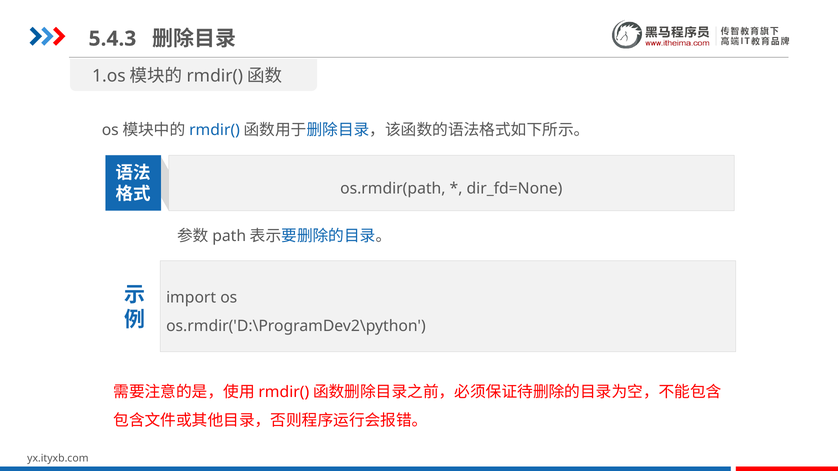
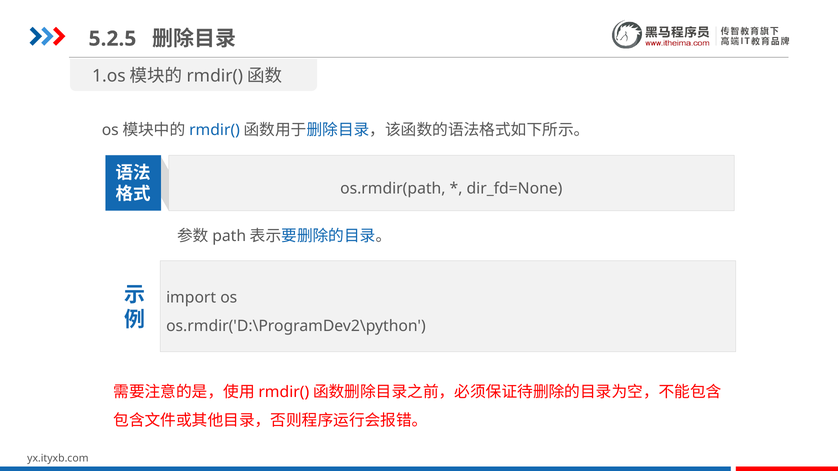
5.4.3: 5.4.3 -> 5.2.5
